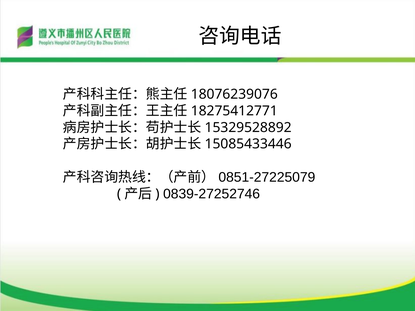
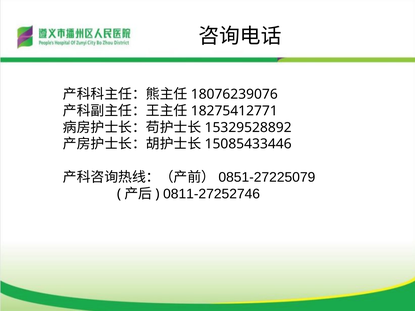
0839-27252746: 0839-27252746 -> 0811-27252746
